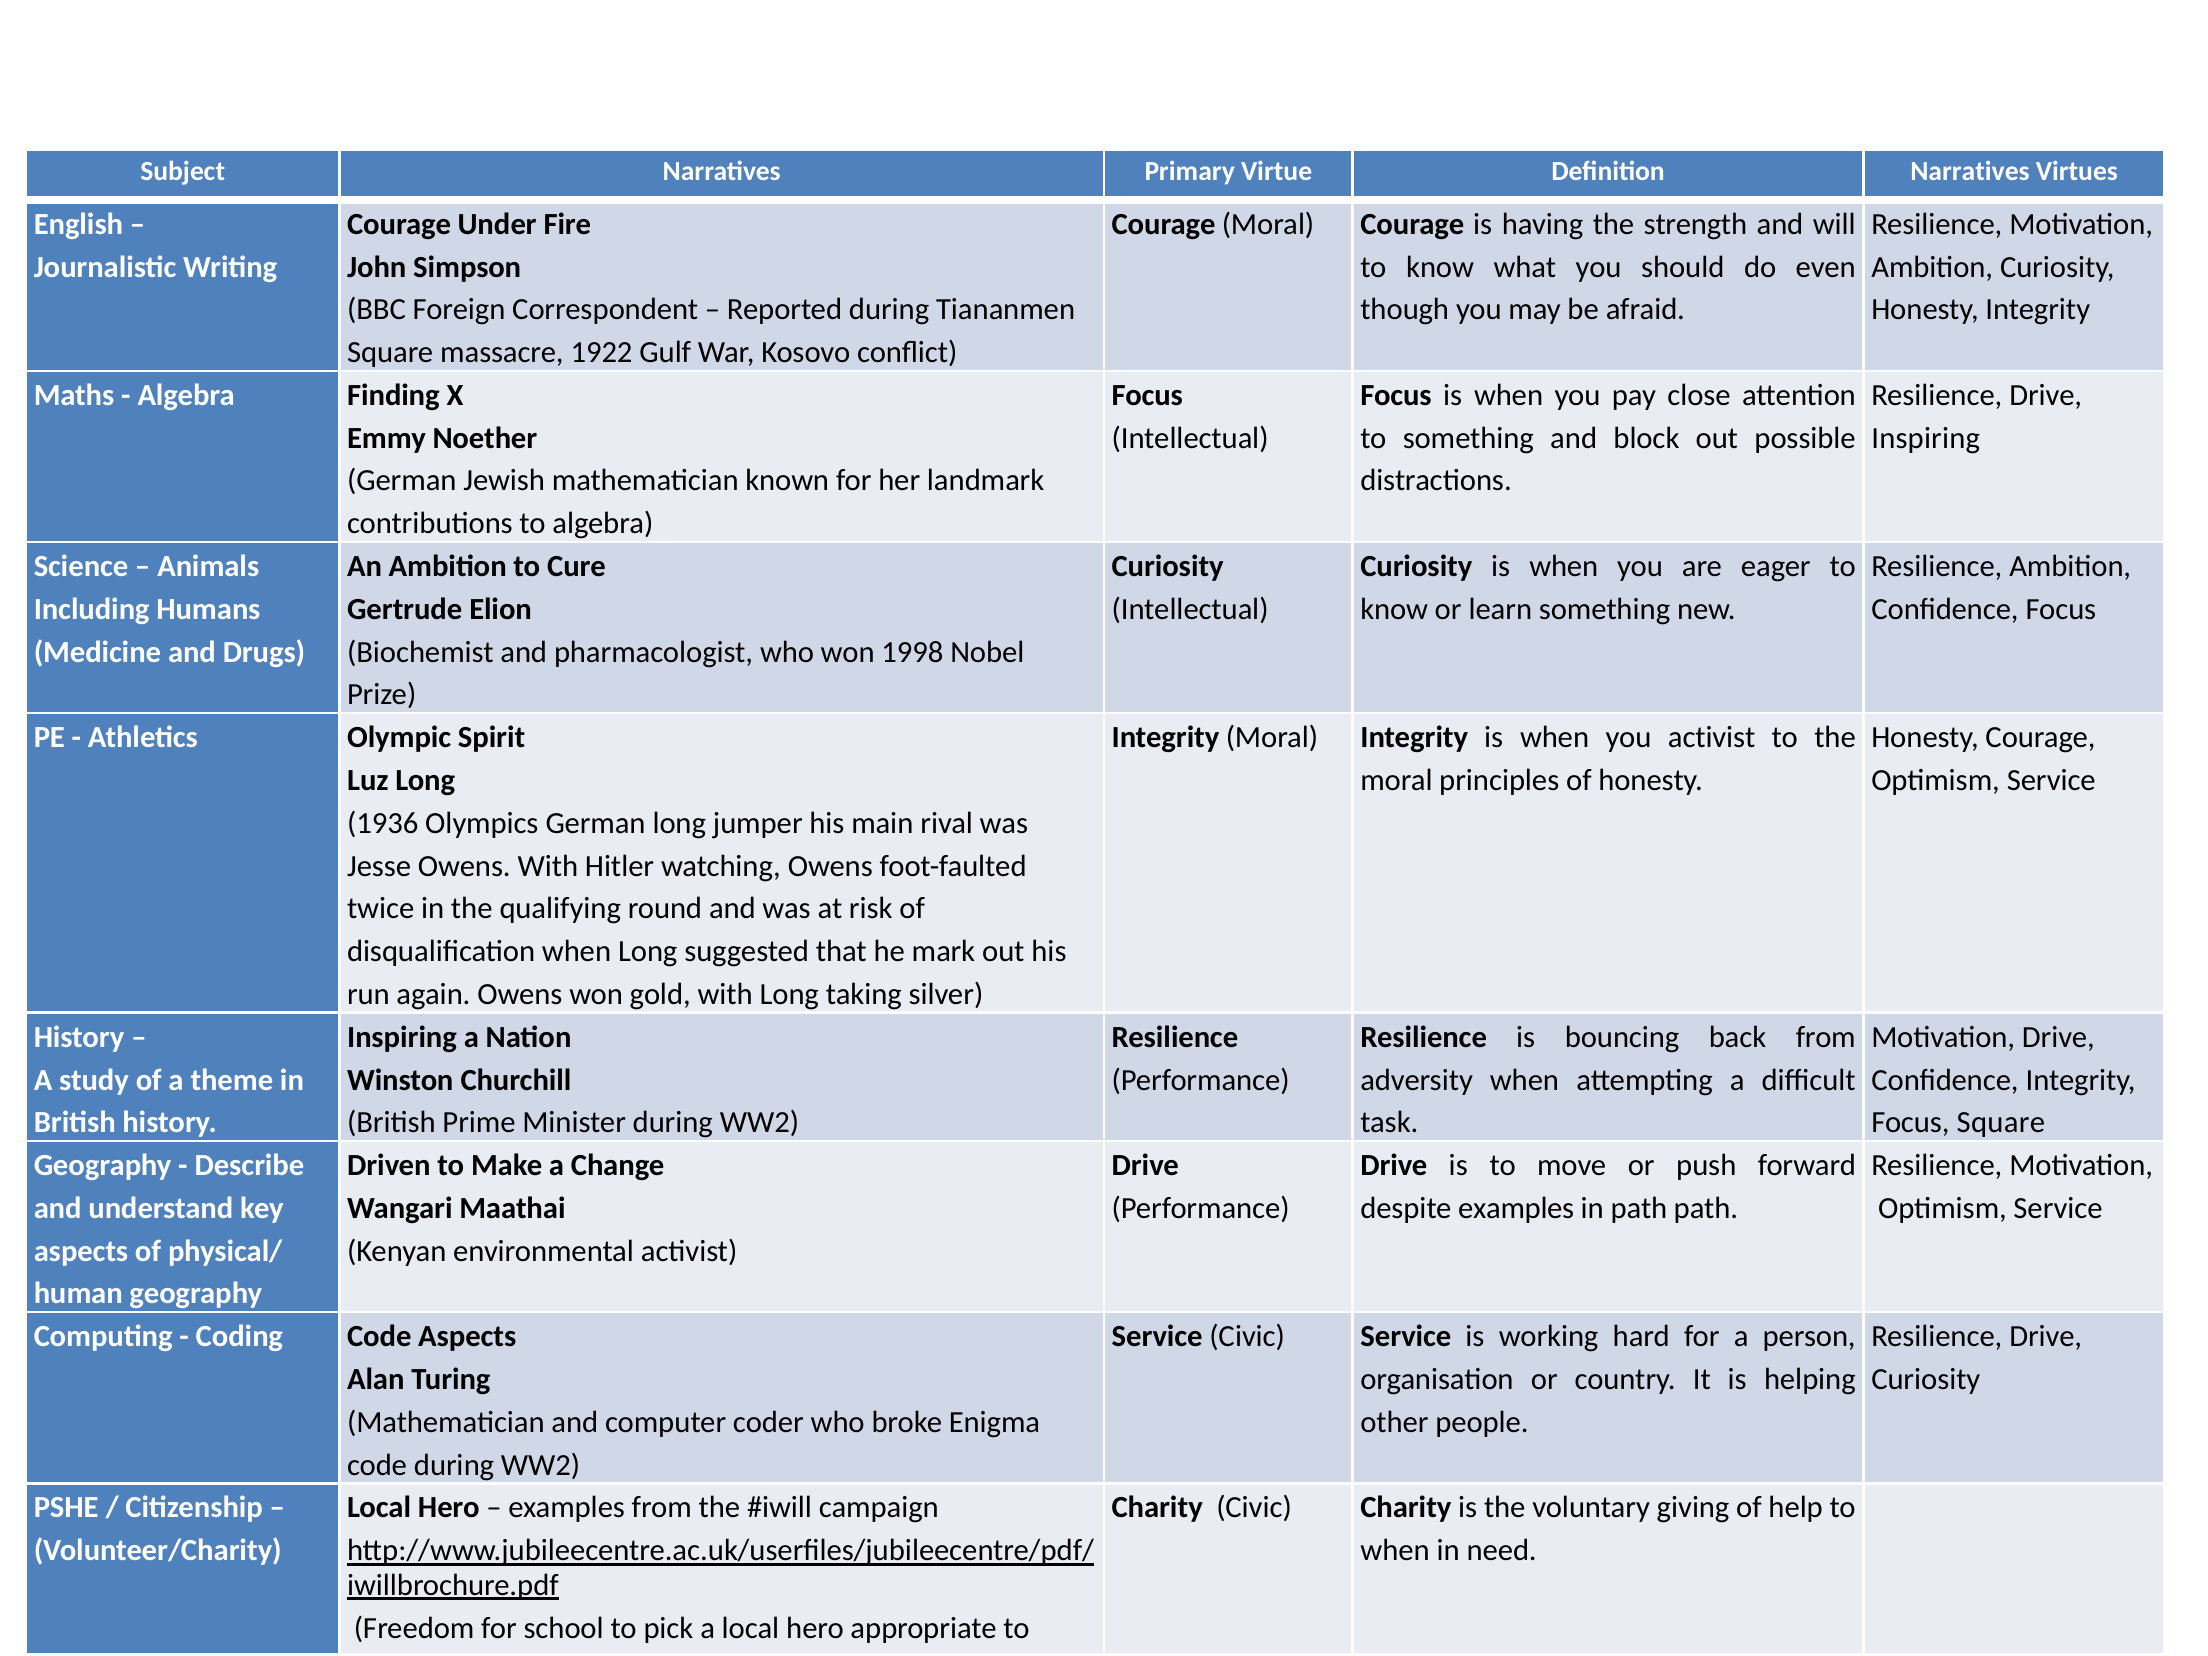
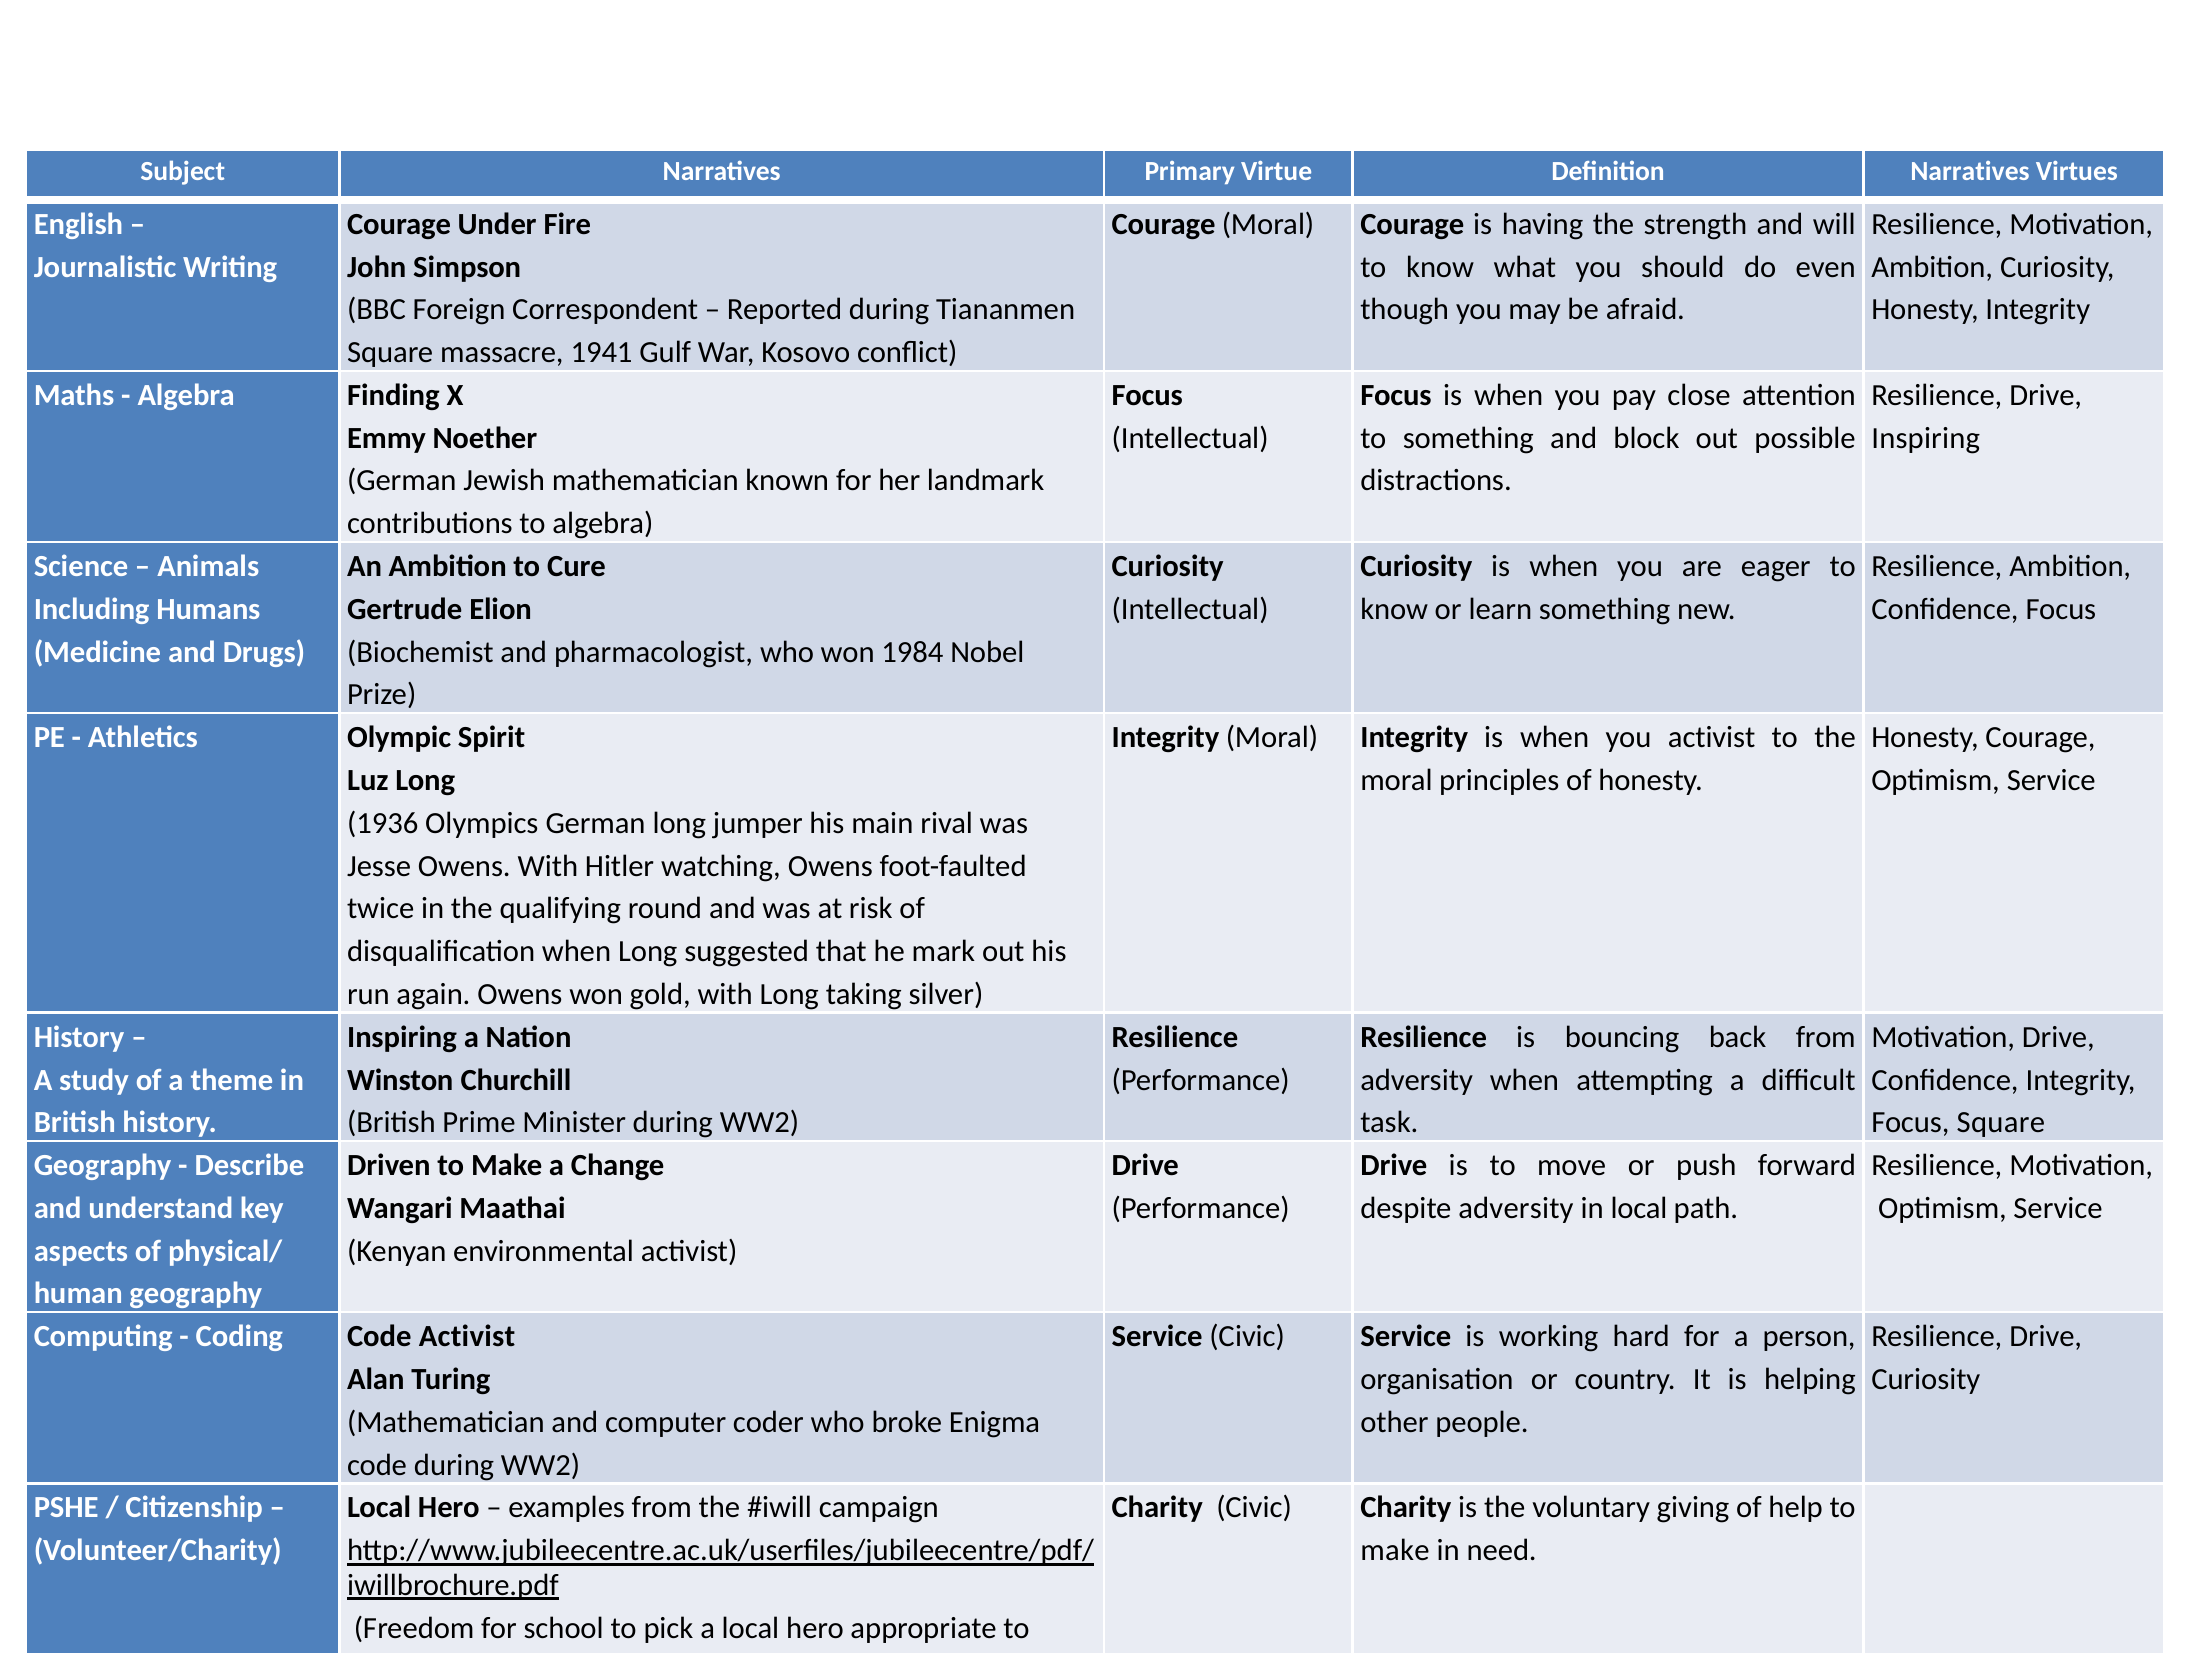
1922: 1922 -> 1941
1998: 1998 -> 1984
despite examples: examples -> adversity
in path: path -> local
Code Aspects: Aspects -> Activist
when at (1395, 1551): when -> make
